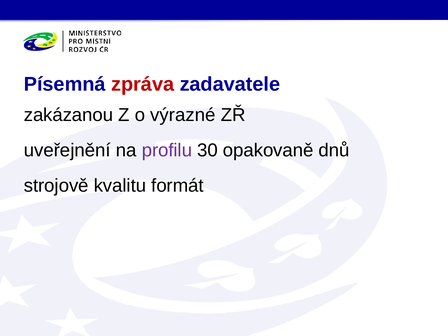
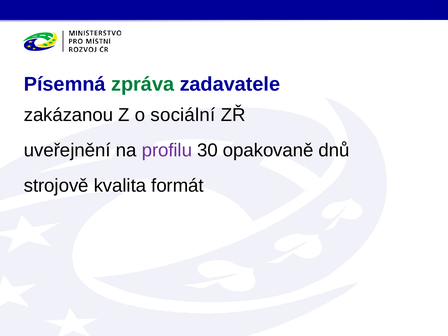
zpráva colour: red -> green
výrazné: výrazné -> sociální
kvalitu: kvalitu -> kvalita
